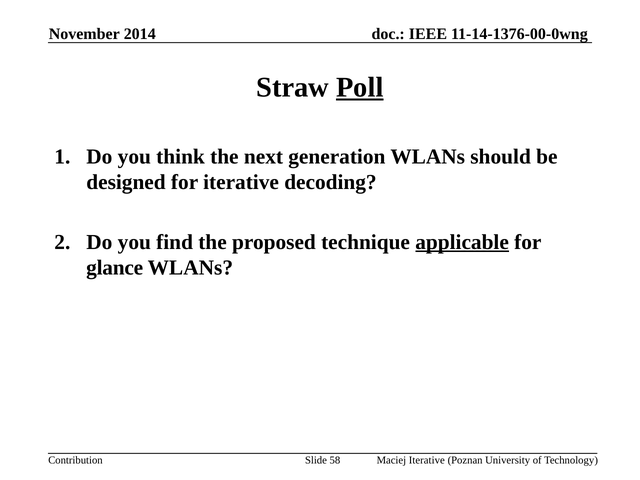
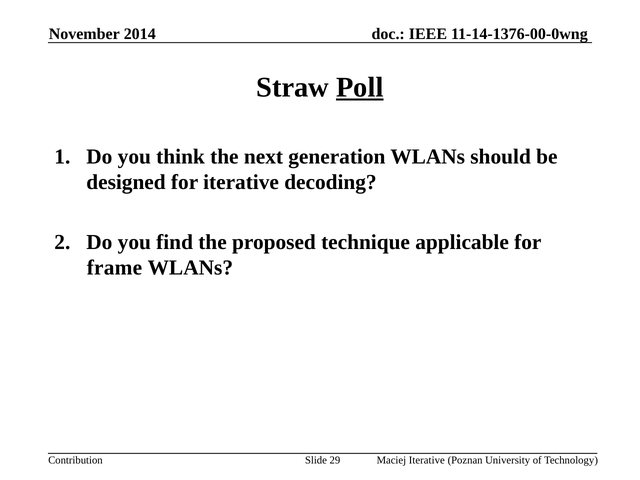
applicable underline: present -> none
glance: glance -> frame
58: 58 -> 29
